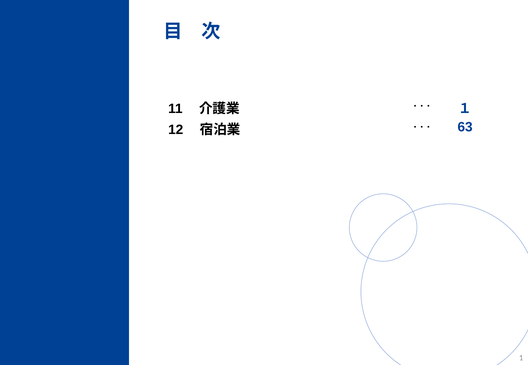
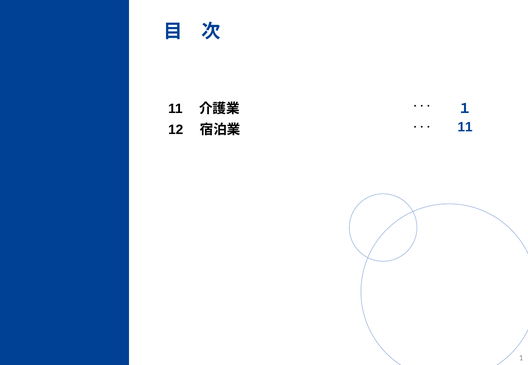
63 at (465, 127): 63 -> 11
